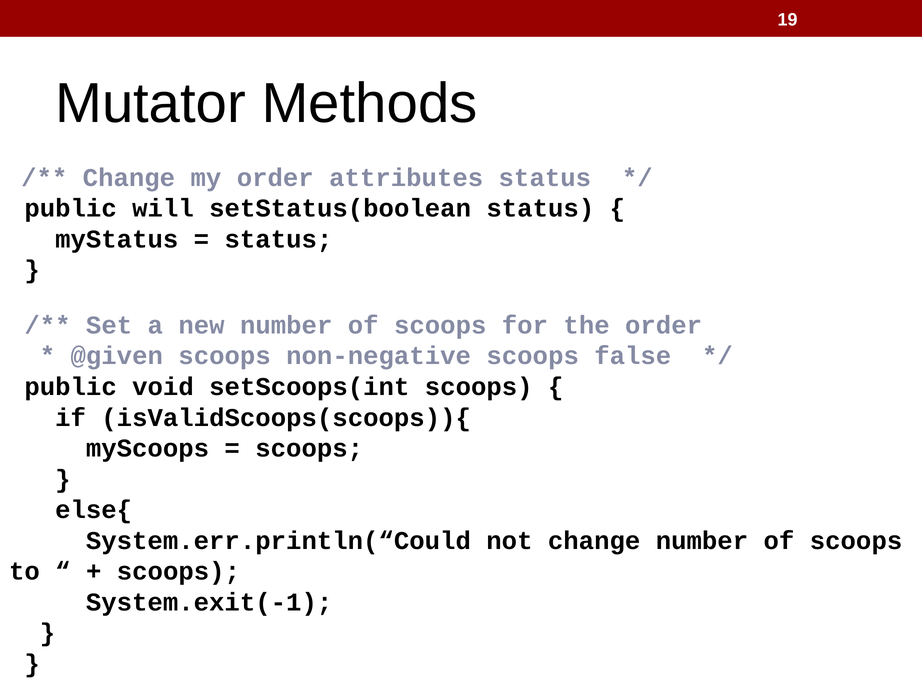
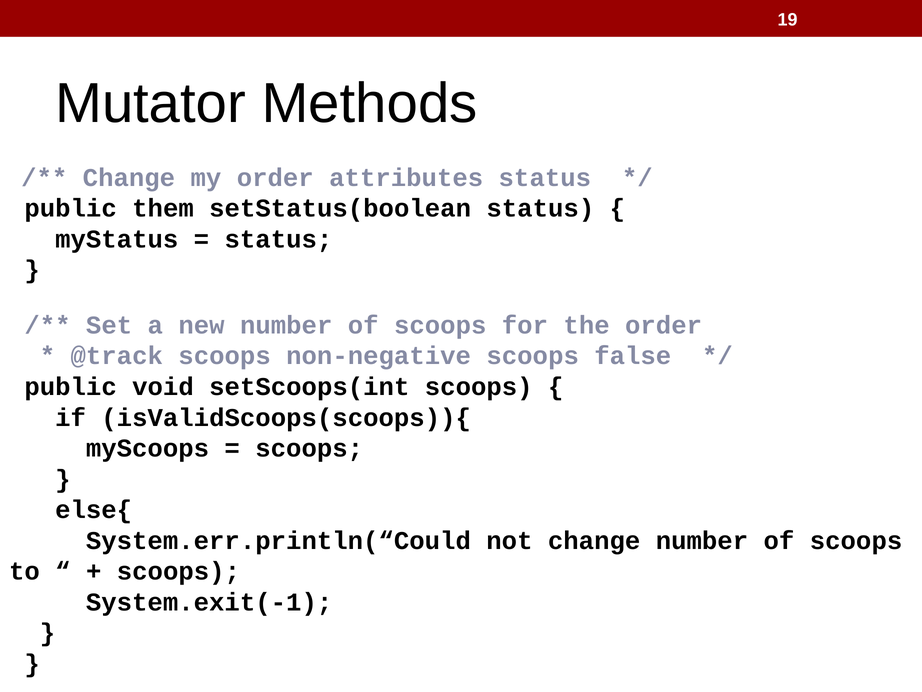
will: will -> them
@given: @given -> @track
